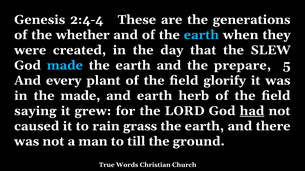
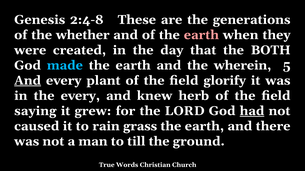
2:4-4: 2:4-4 -> 2:4-8
earth at (201, 35) colour: light blue -> pink
SLEW: SLEW -> BOTH
prepare: prepare -> wherein
And at (28, 81) underline: none -> present
the made: made -> every
and earth: earth -> knew
